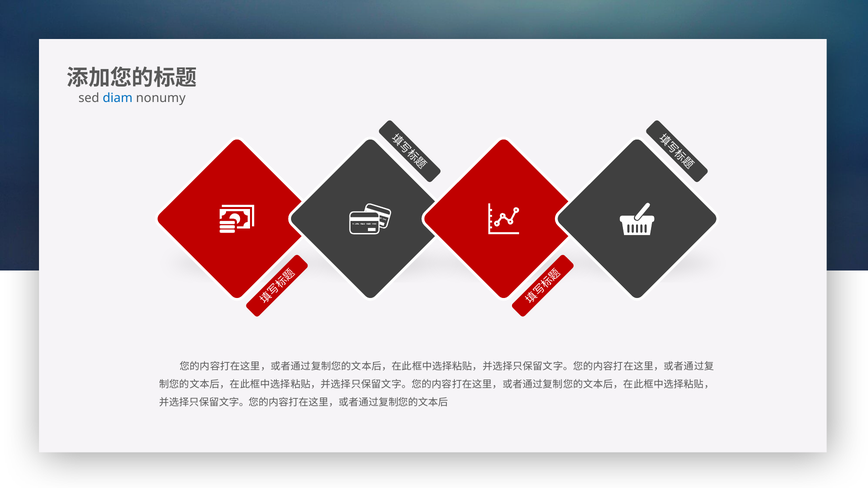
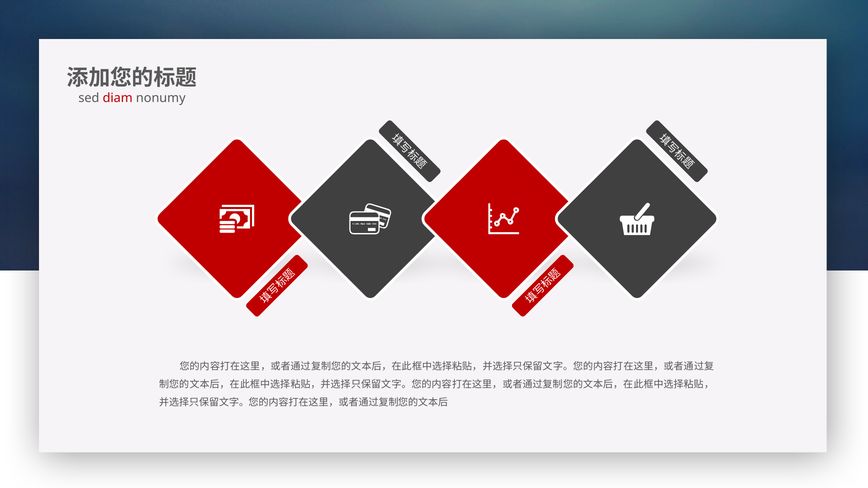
diam colour: blue -> red
